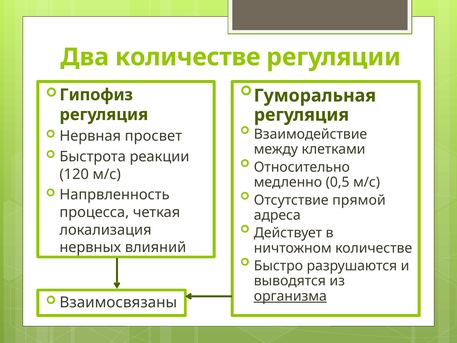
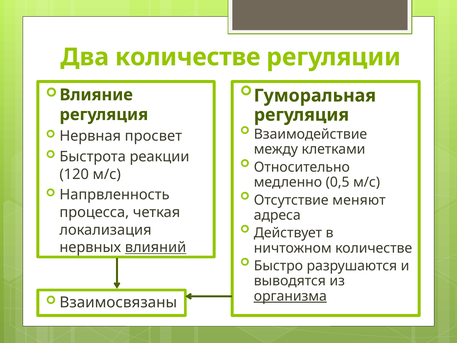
Гипофиз: Гипофиз -> Влияние
прямой: прямой -> меняют
влияний underline: none -> present
